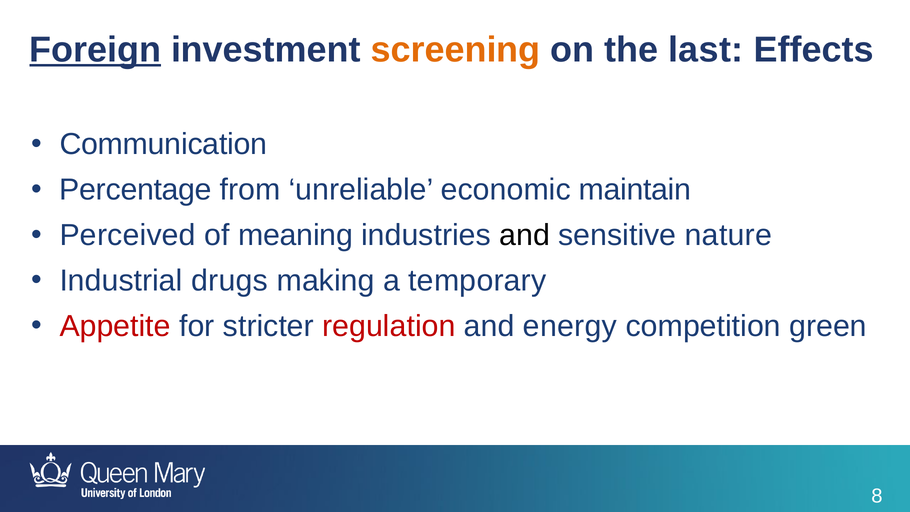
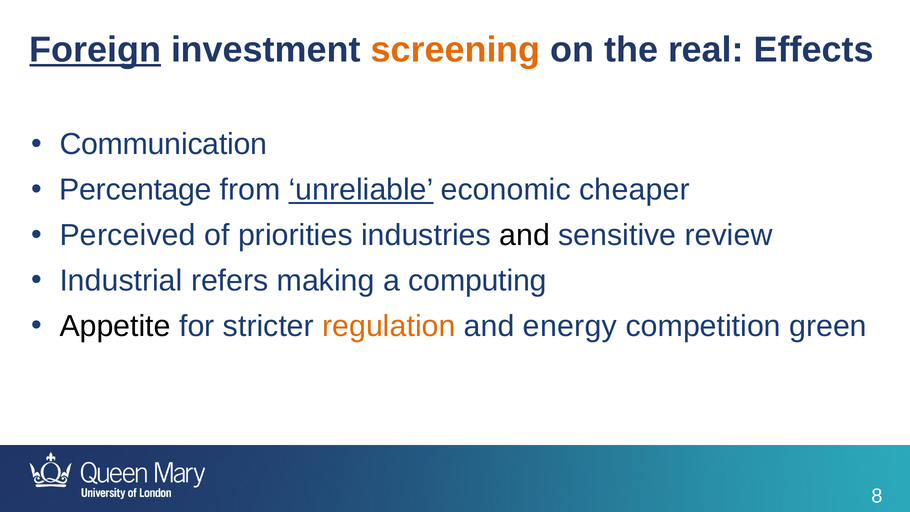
last: last -> real
unreliable underline: none -> present
maintain: maintain -> cheaper
meaning: meaning -> priorities
nature: nature -> review
drugs: drugs -> refers
temporary: temporary -> computing
Appetite colour: red -> black
regulation colour: red -> orange
